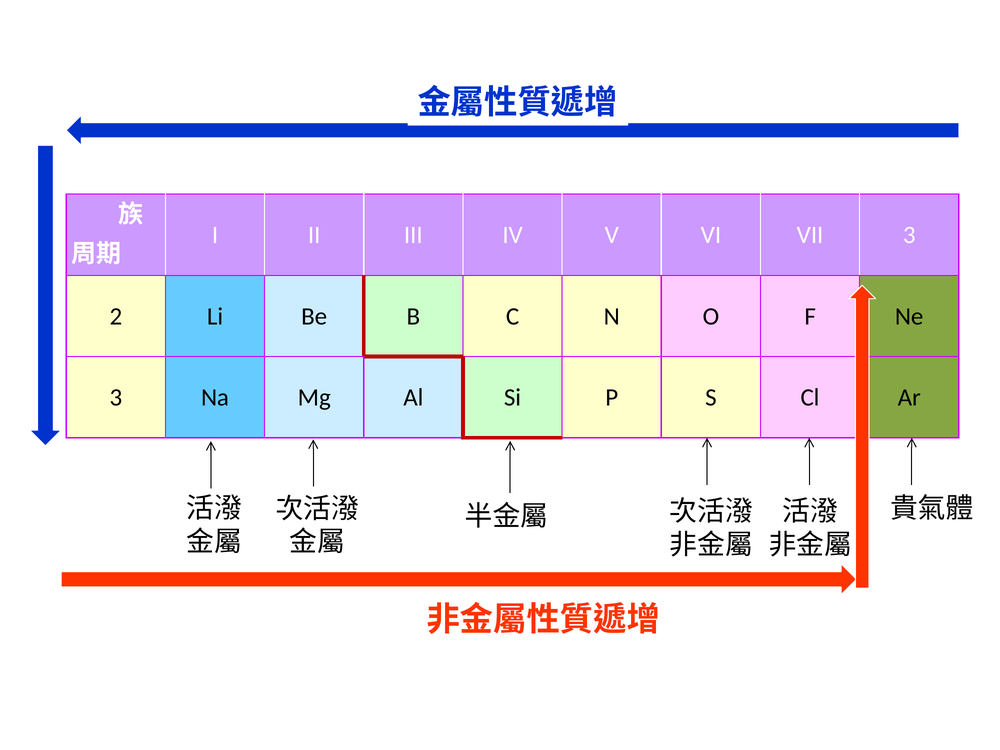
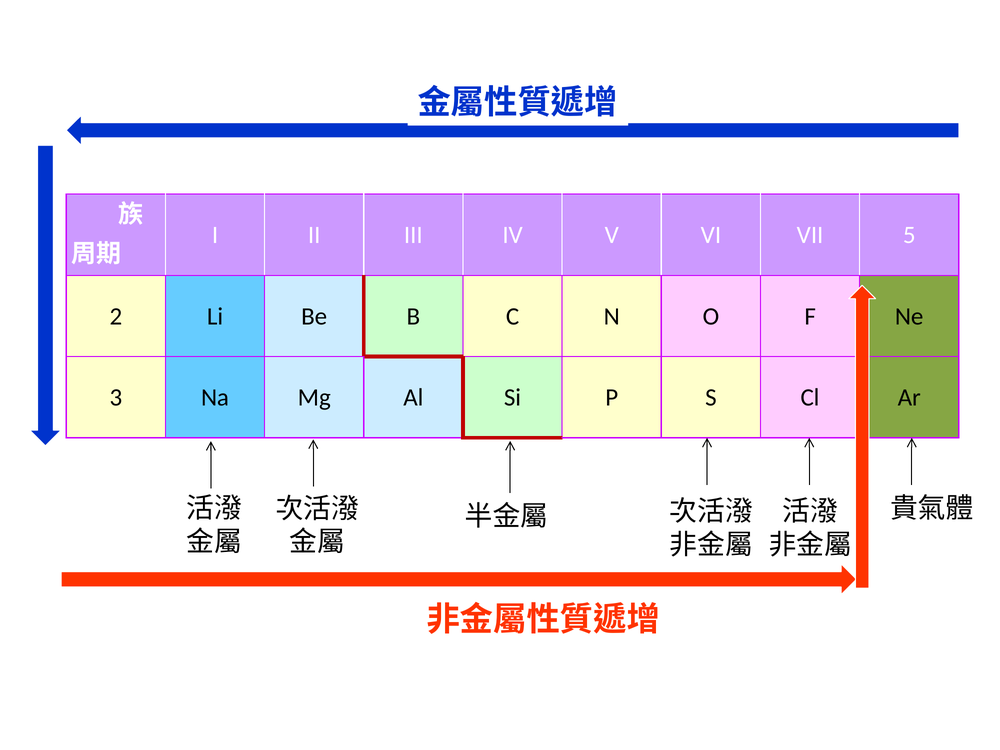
VII 3: 3 -> 5
